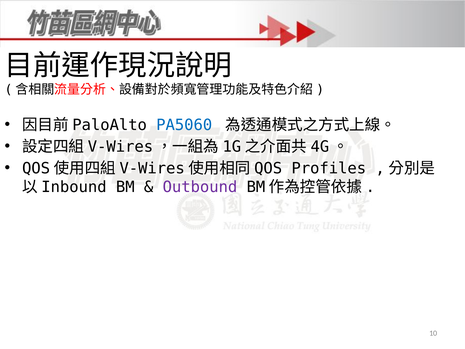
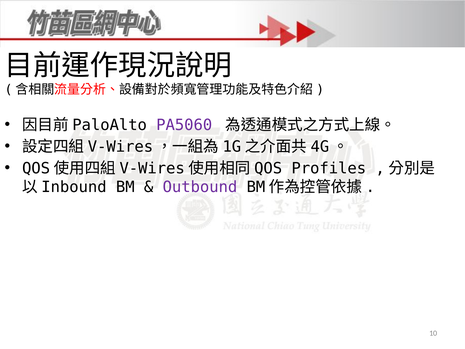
PA5060 colour: blue -> purple
